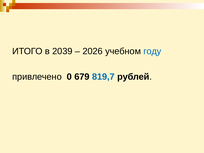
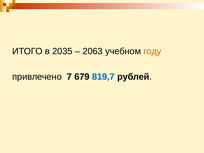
2039: 2039 -> 2035
2026: 2026 -> 2063
году colour: blue -> orange
0: 0 -> 7
